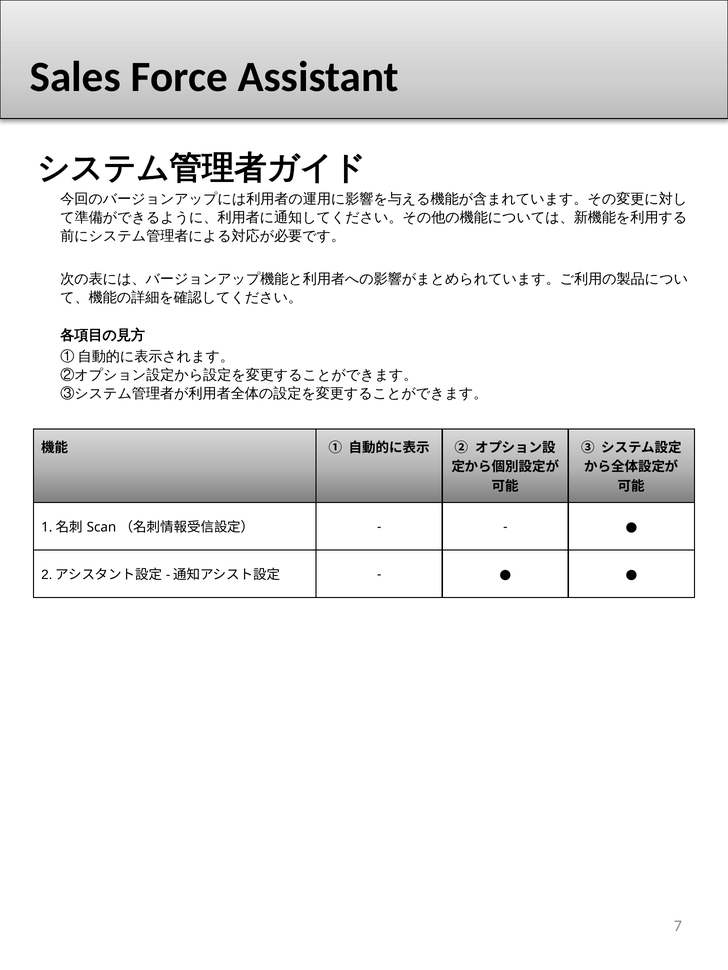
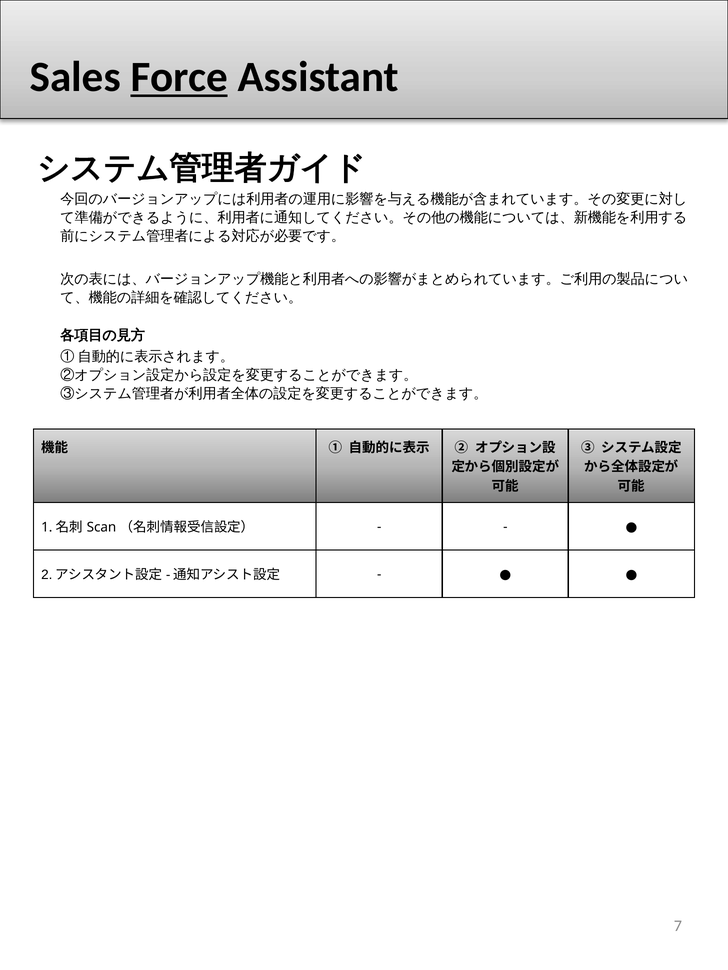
Force underline: none -> present
